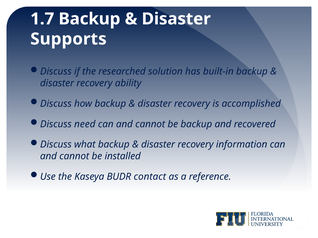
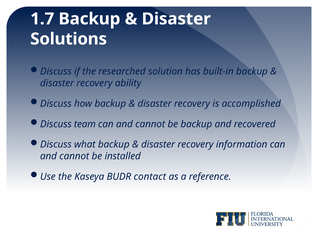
Supports: Supports -> Solutions
need: need -> team
